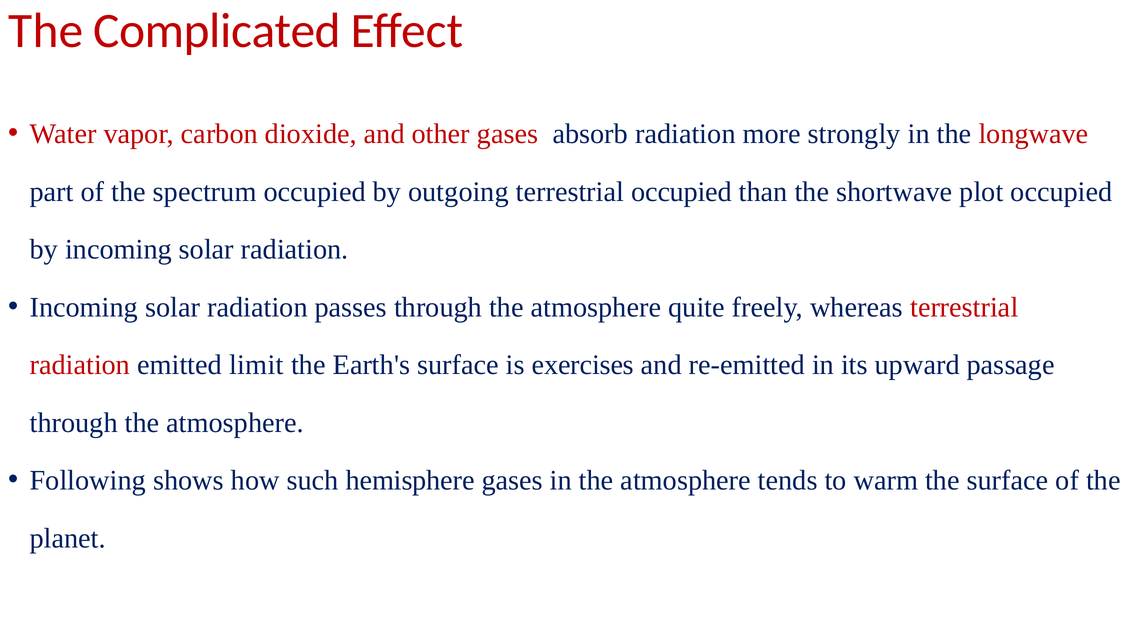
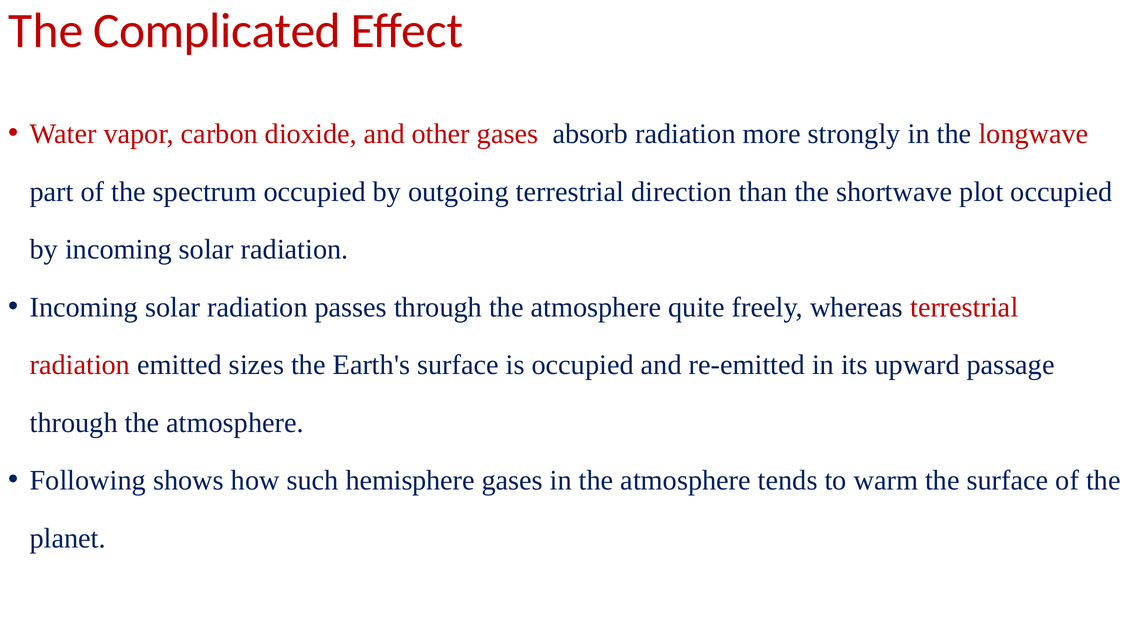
terrestrial occupied: occupied -> direction
limit: limit -> sizes
is exercises: exercises -> occupied
